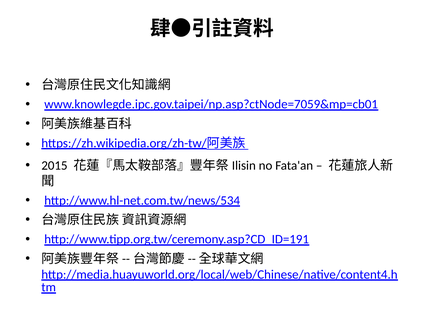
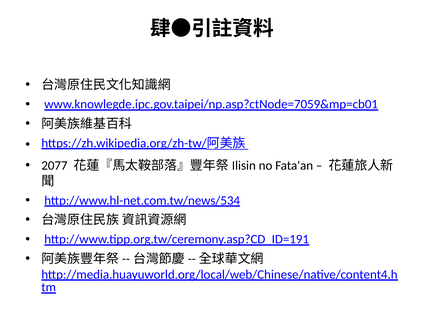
2015: 2015 -> 2077
